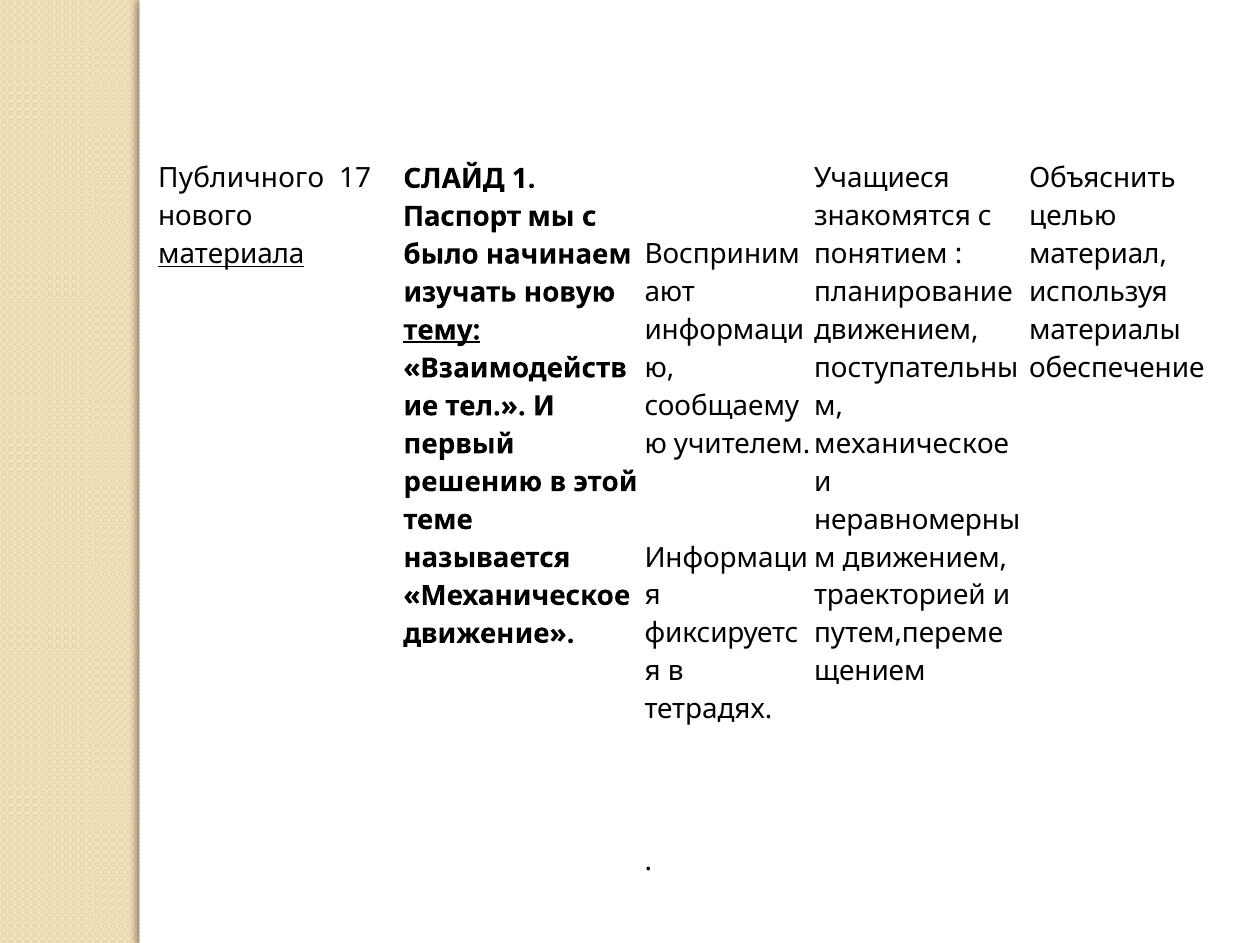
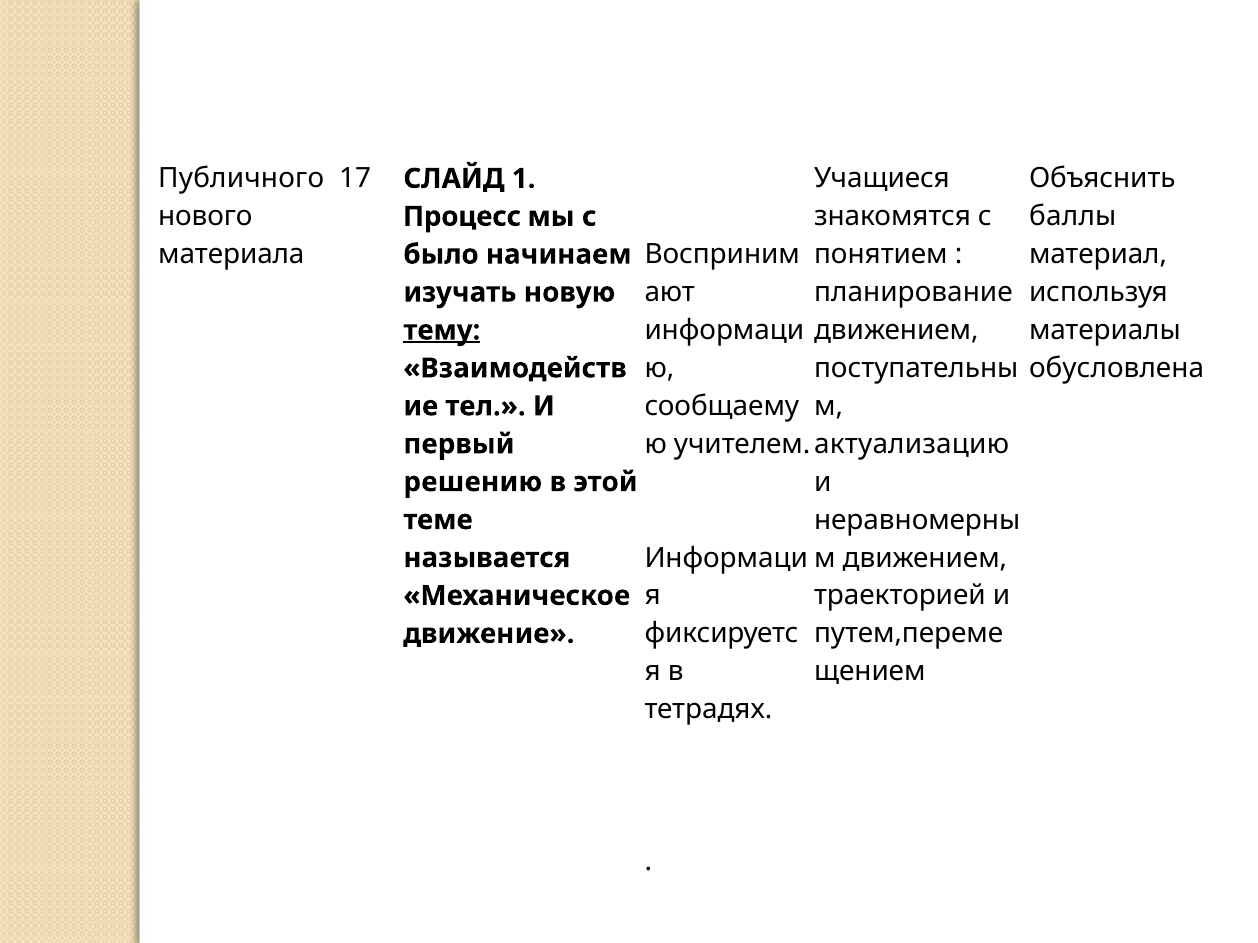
целью: целью -> баллы
Паспорт: Паспорт -> Процесс
материала underline: present -> none
обеспечение: обеспечение -> обусловлена
механическое at (912, 444): механическое -> актуализацию
